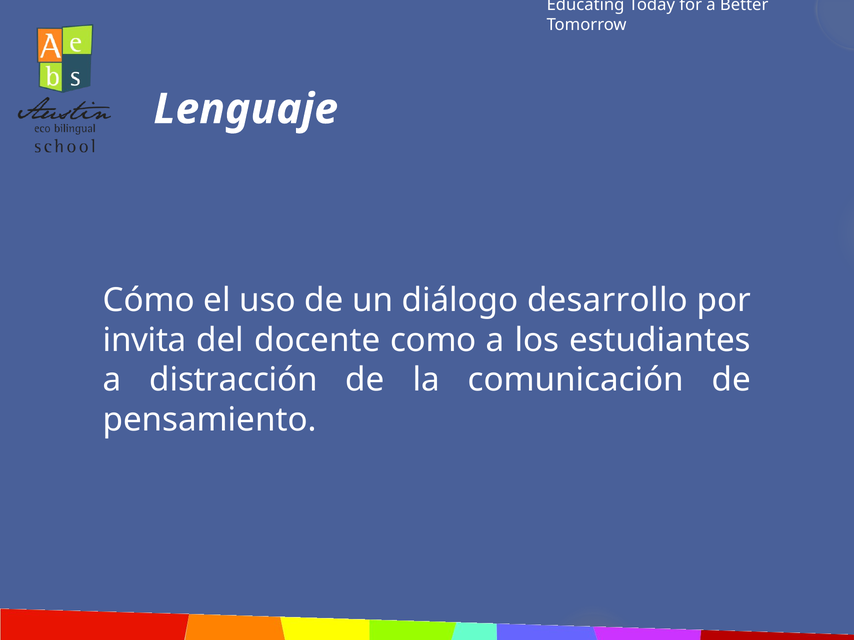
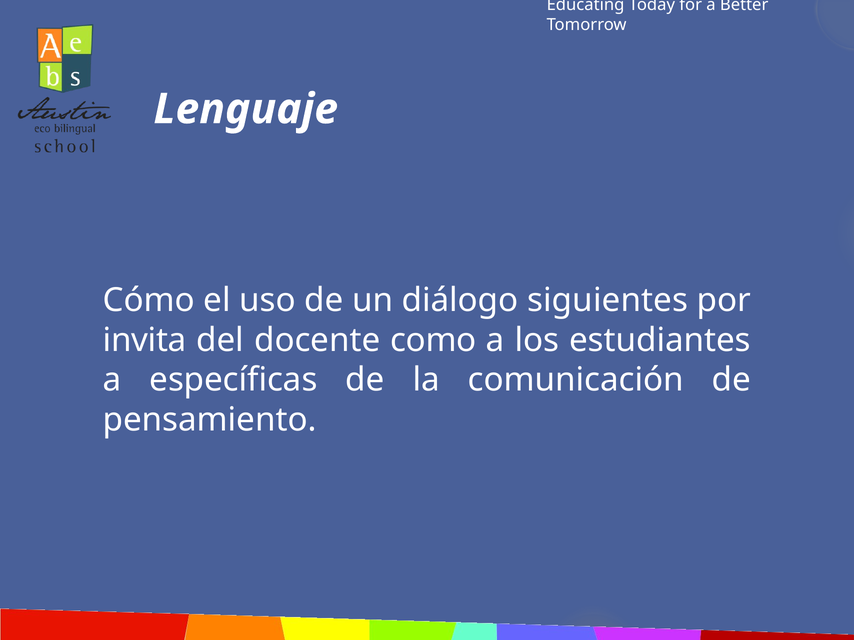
desarrollo: desarrollo -> siguientes
distracción: distracción -> específicas
